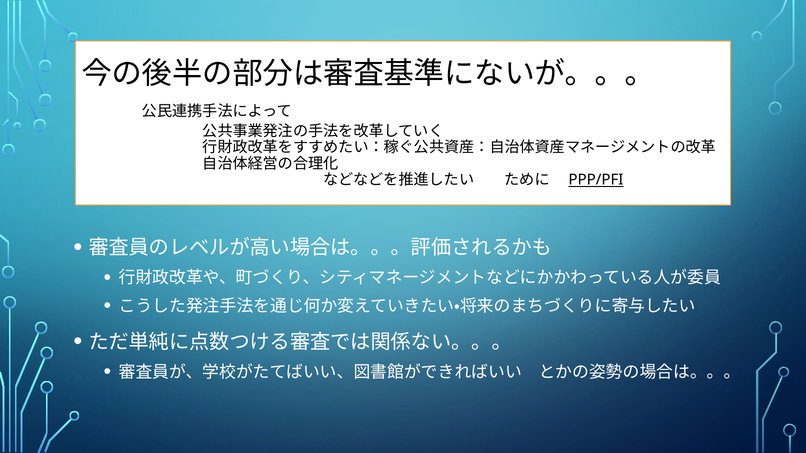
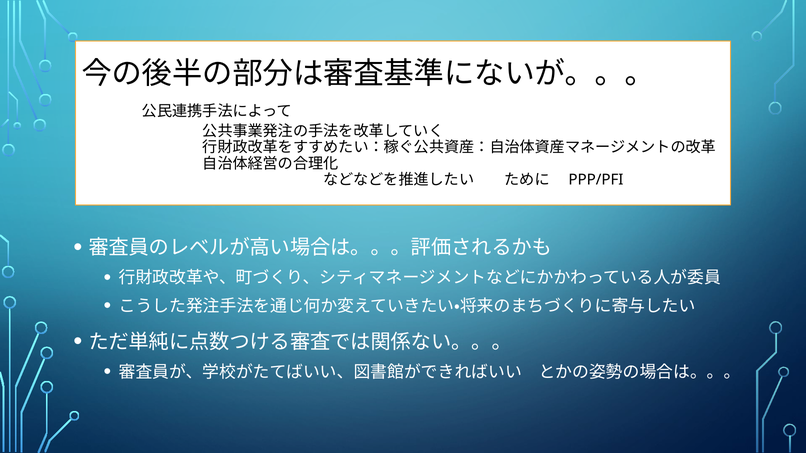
PPP/PFI underline: present -> none
